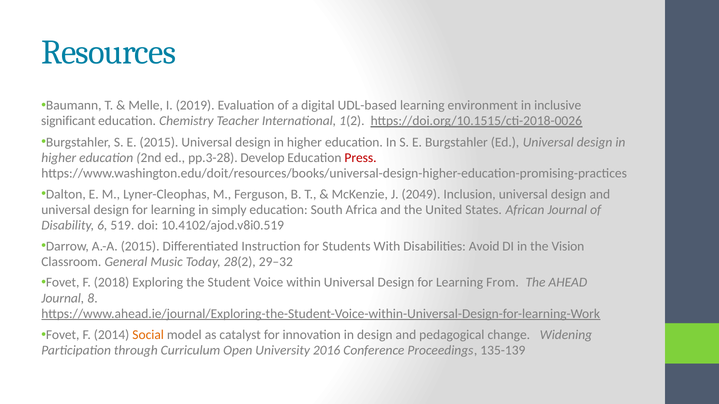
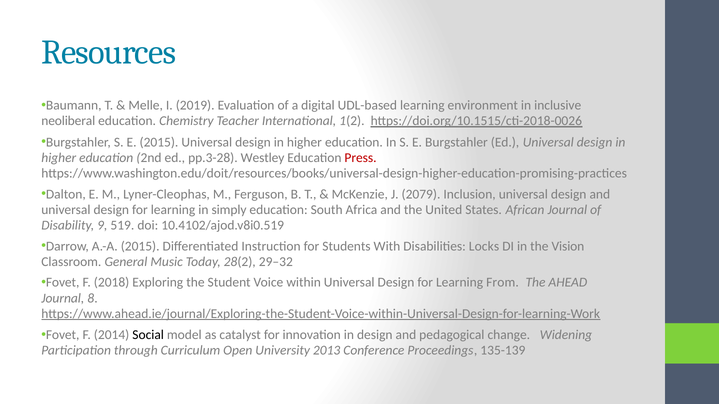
significant: significant -> neoliberal
Develop: Develop -> Westley
2049: 2049 -> 2079
6: 6 -> 9
Avoid: Avoid -> Locks
Social colour: orange -> black
2016: 2016 -> 2013
